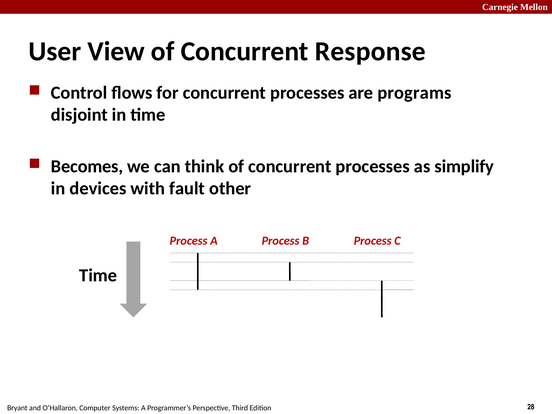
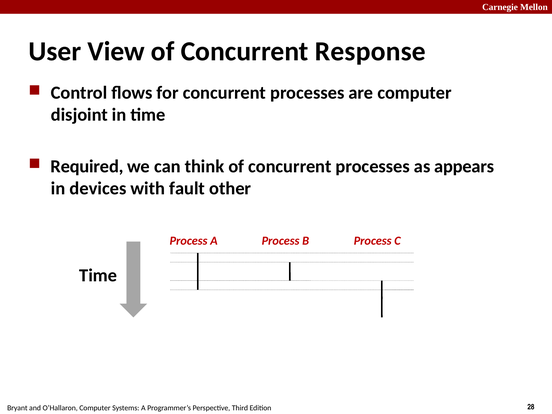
are programs: programs -> computer
Becomes: Becomes -> Required
simplify: simplify -> appears
